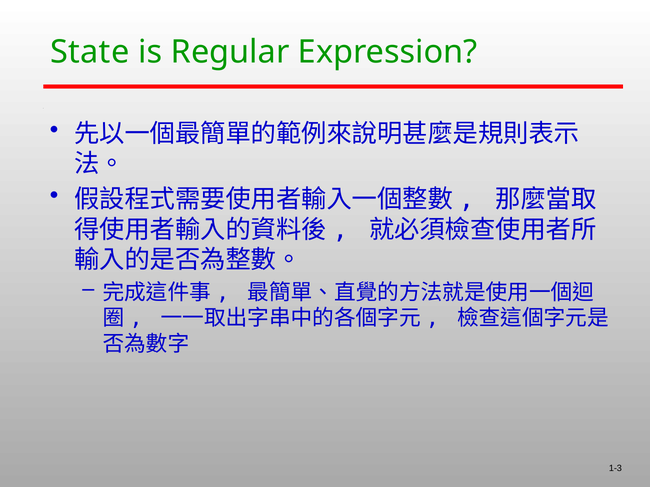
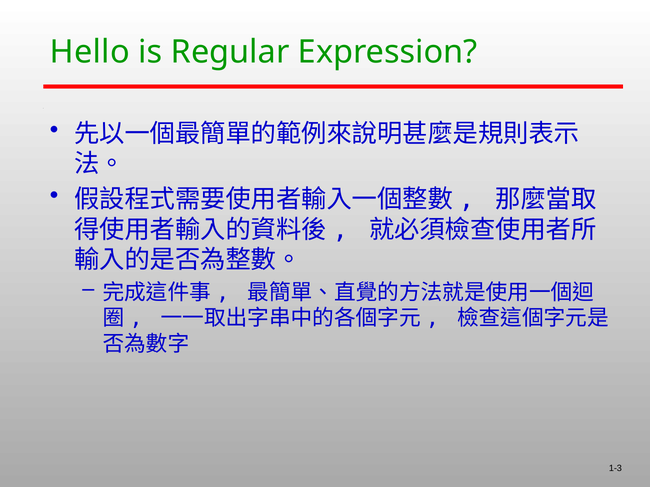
State: State -> Hello
